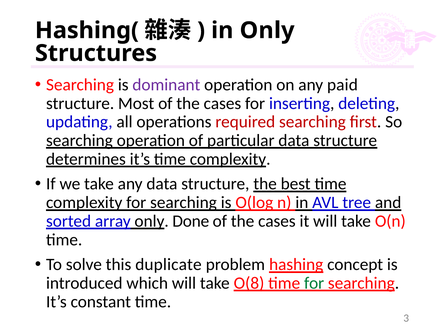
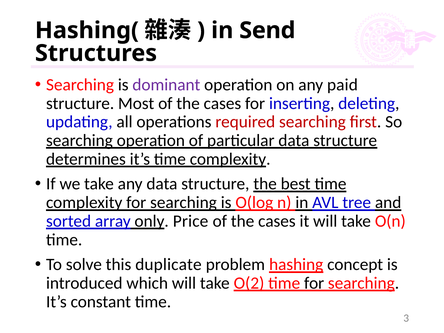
in Only: Only -> Send
Done: Done -> Price
O(8: O(8 -> O(2
for at (314, 283) colour: green -> black
